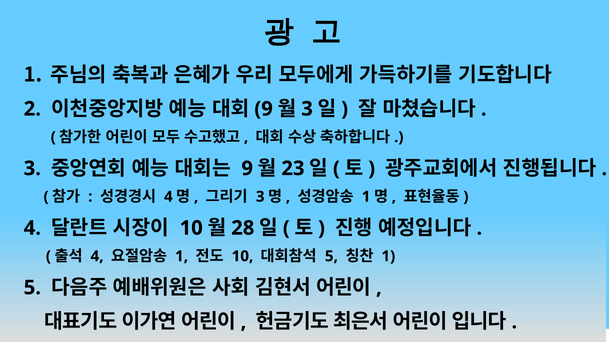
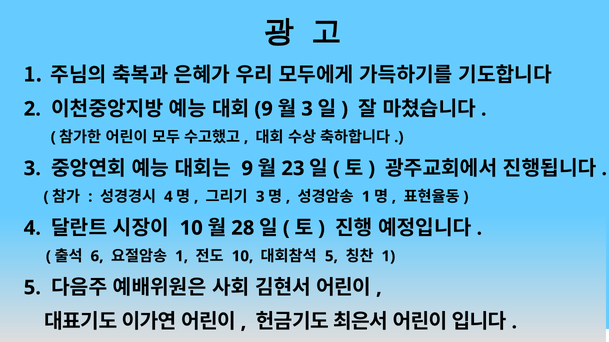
4 at (97, 257): 4 -> 6
